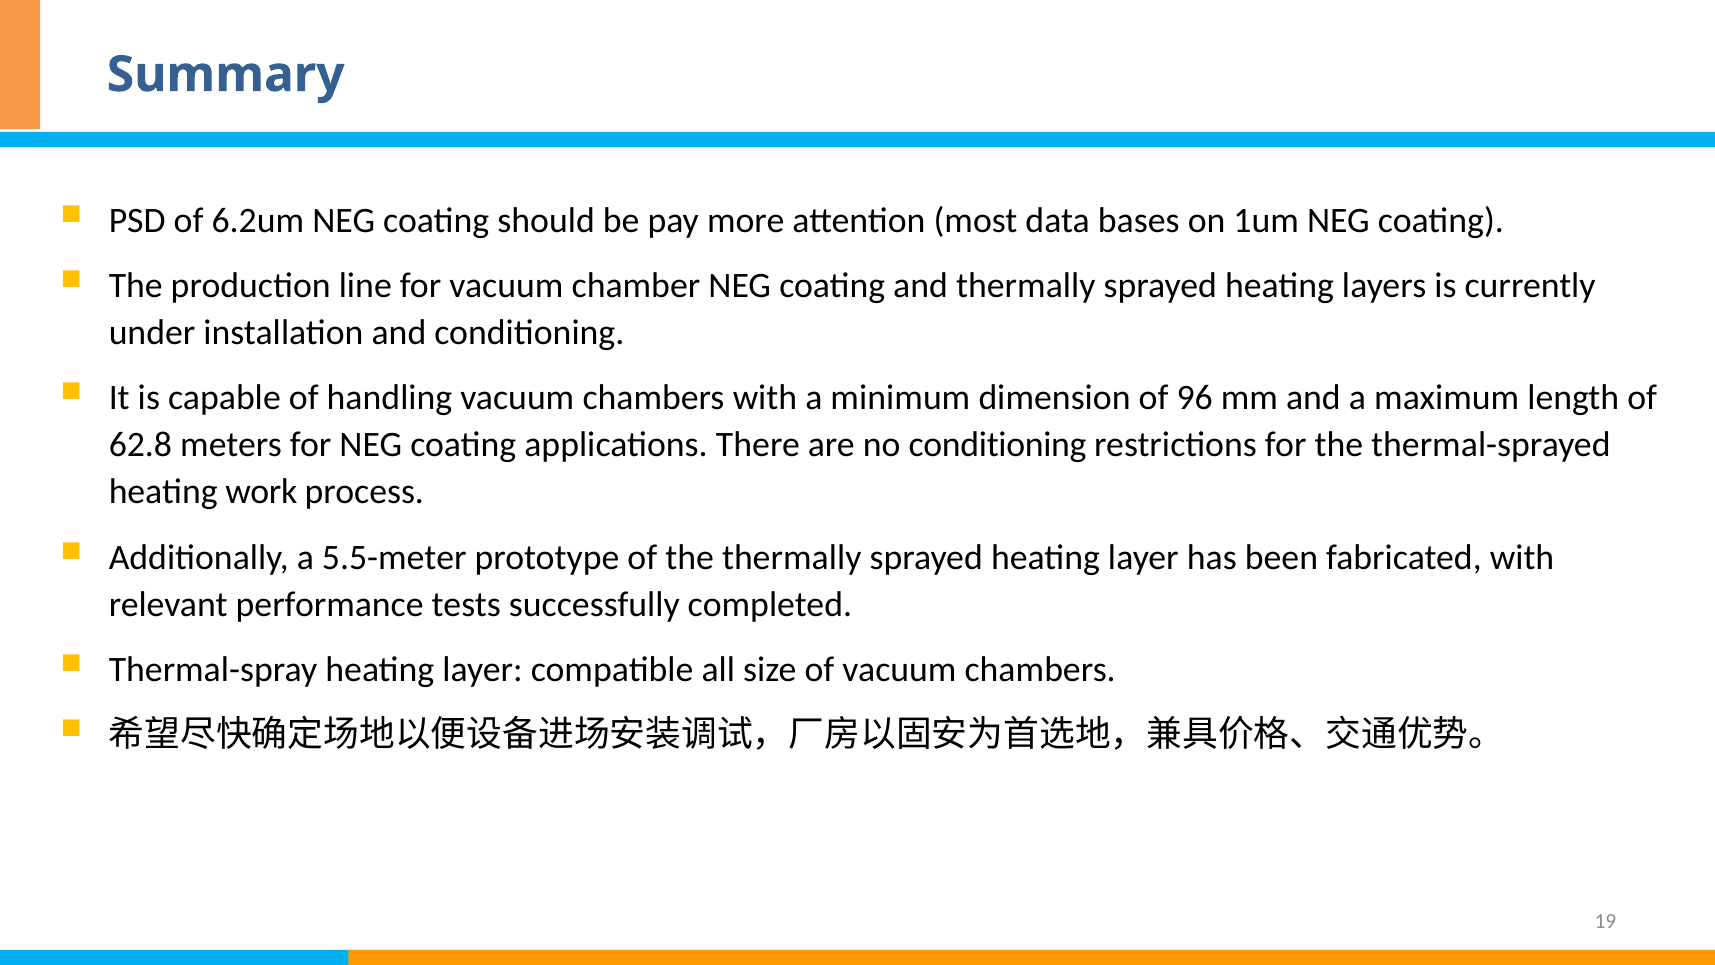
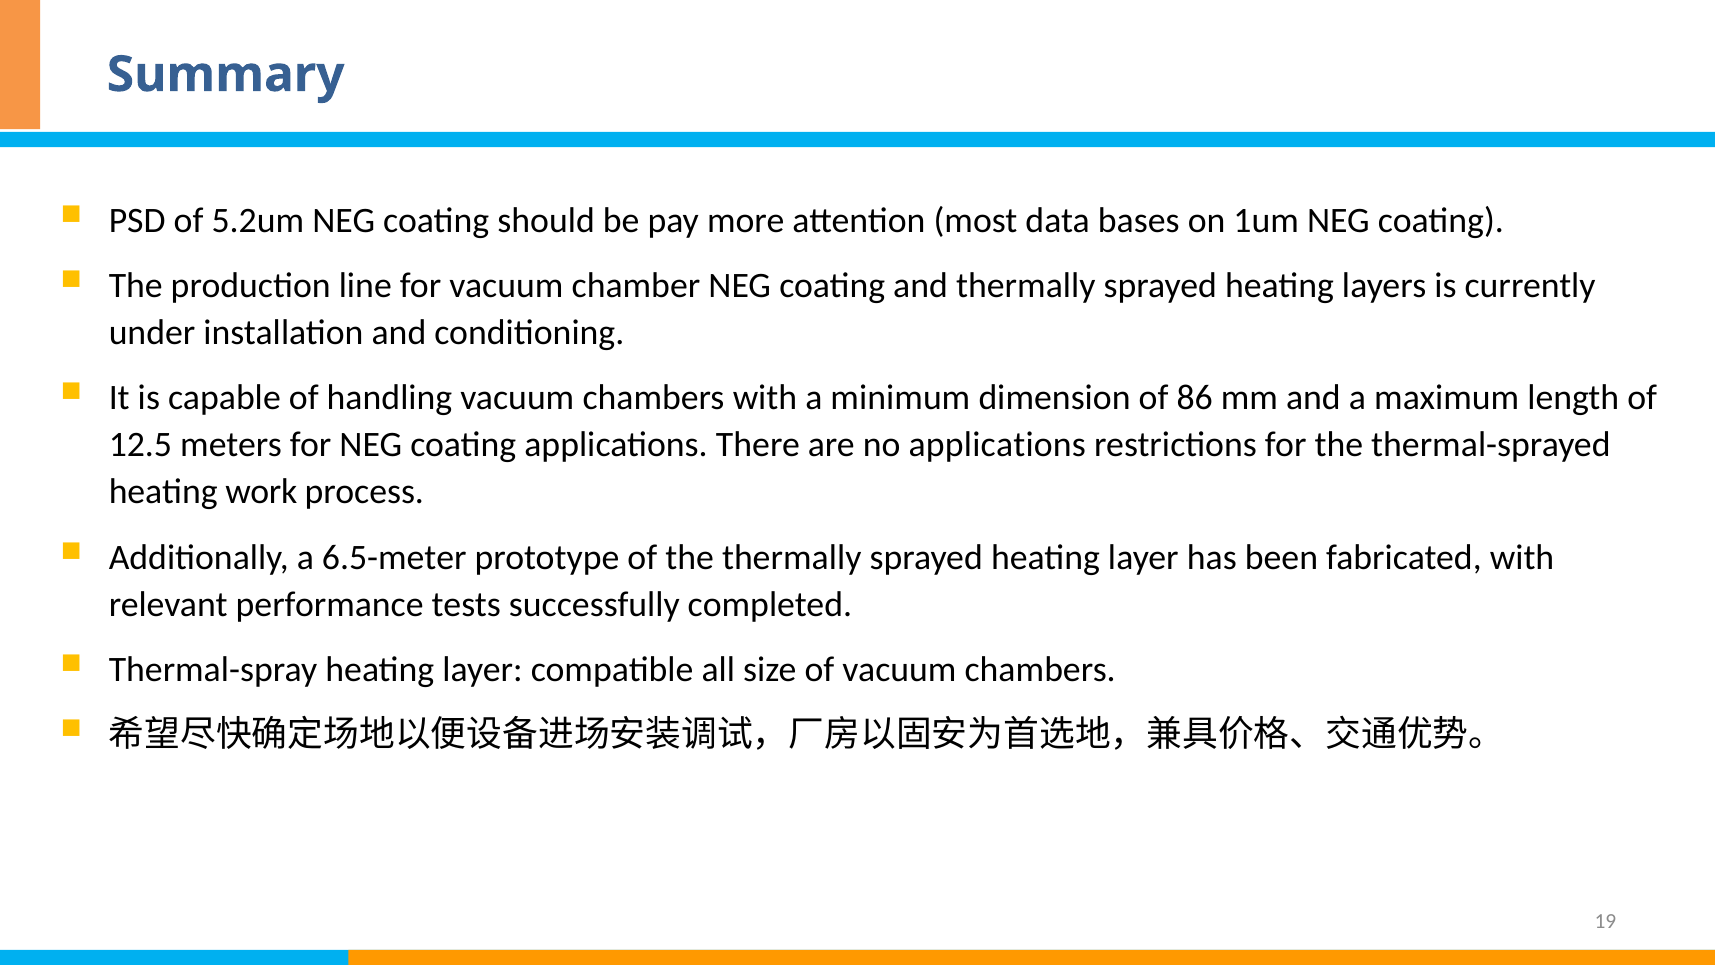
6.2um: 6.2um -> 5.2um
96: 96 -> 86
62.8: 62.8 -> 12.5
no conditioning: conditioning -> applications
5.5-meter: 5.5-meter -> 6.5-meter
